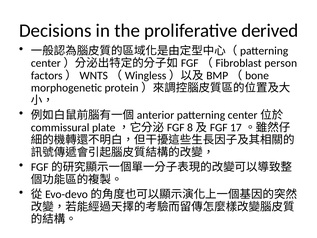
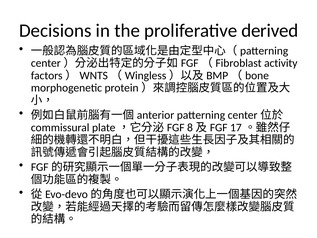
person: person -> activity
